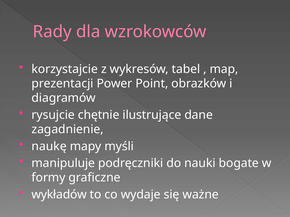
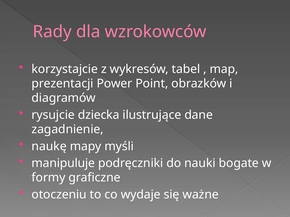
chętnie: chętnie -> dziecka
wykładów: wykładów -> otoczeniu
